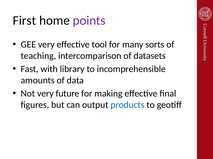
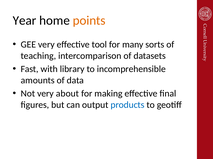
First: First -> Year
points colour: purple -> orange
future: future -> about
